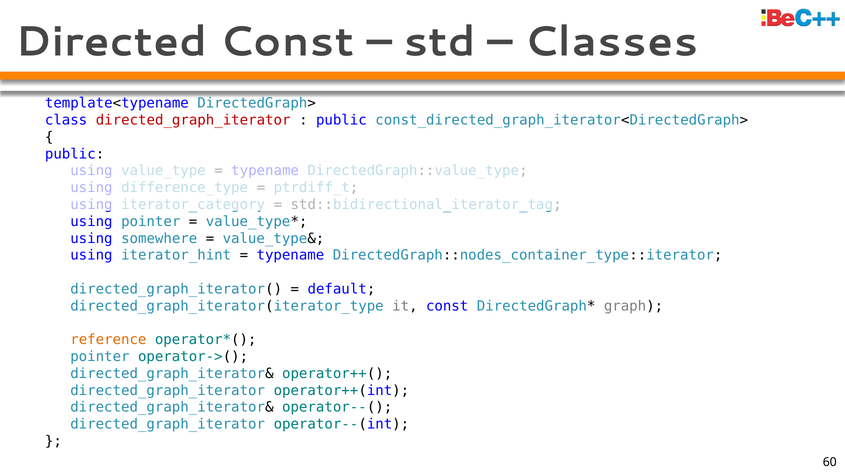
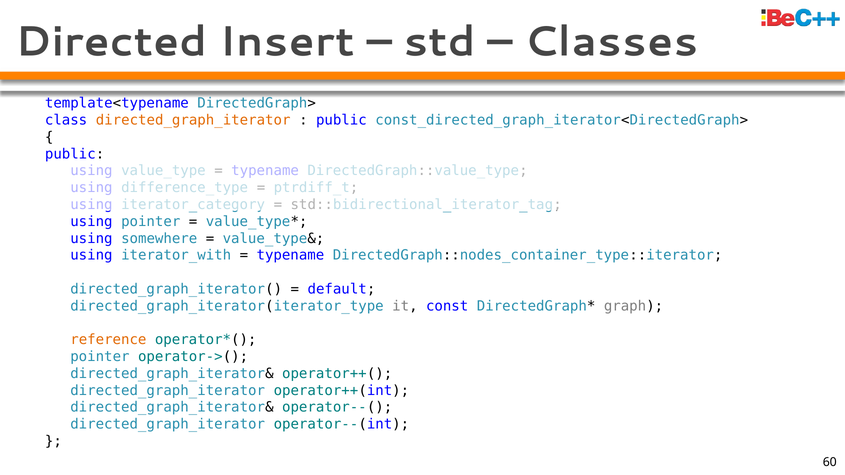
Directed Const: Const -> Insert
directed_graph_iterator at (193, 120) colour: red -> orange
iterator_hint: iterator_hint -> iterator_with
